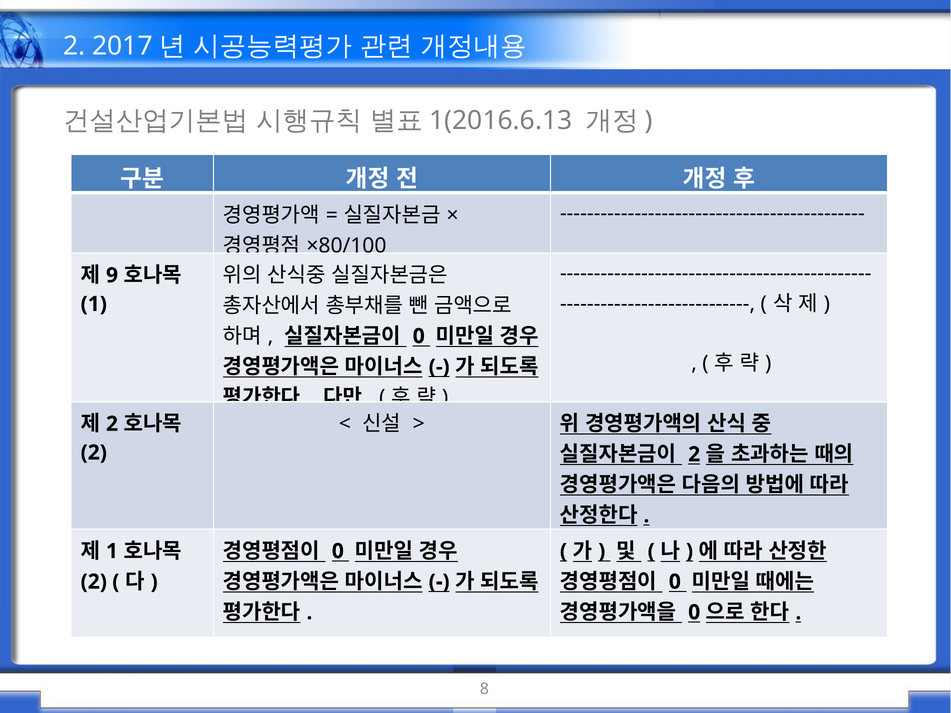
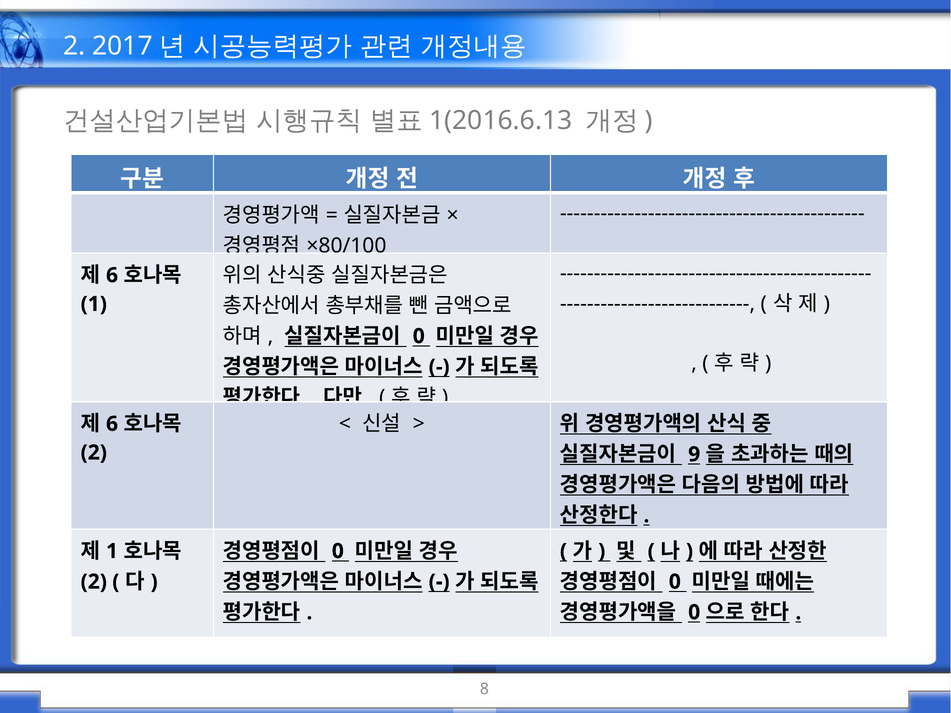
9 at (112, 275): 9 -> 6
2 at (112, 424): 2 -> 6
2 at (694, 454): 2 -> 9
